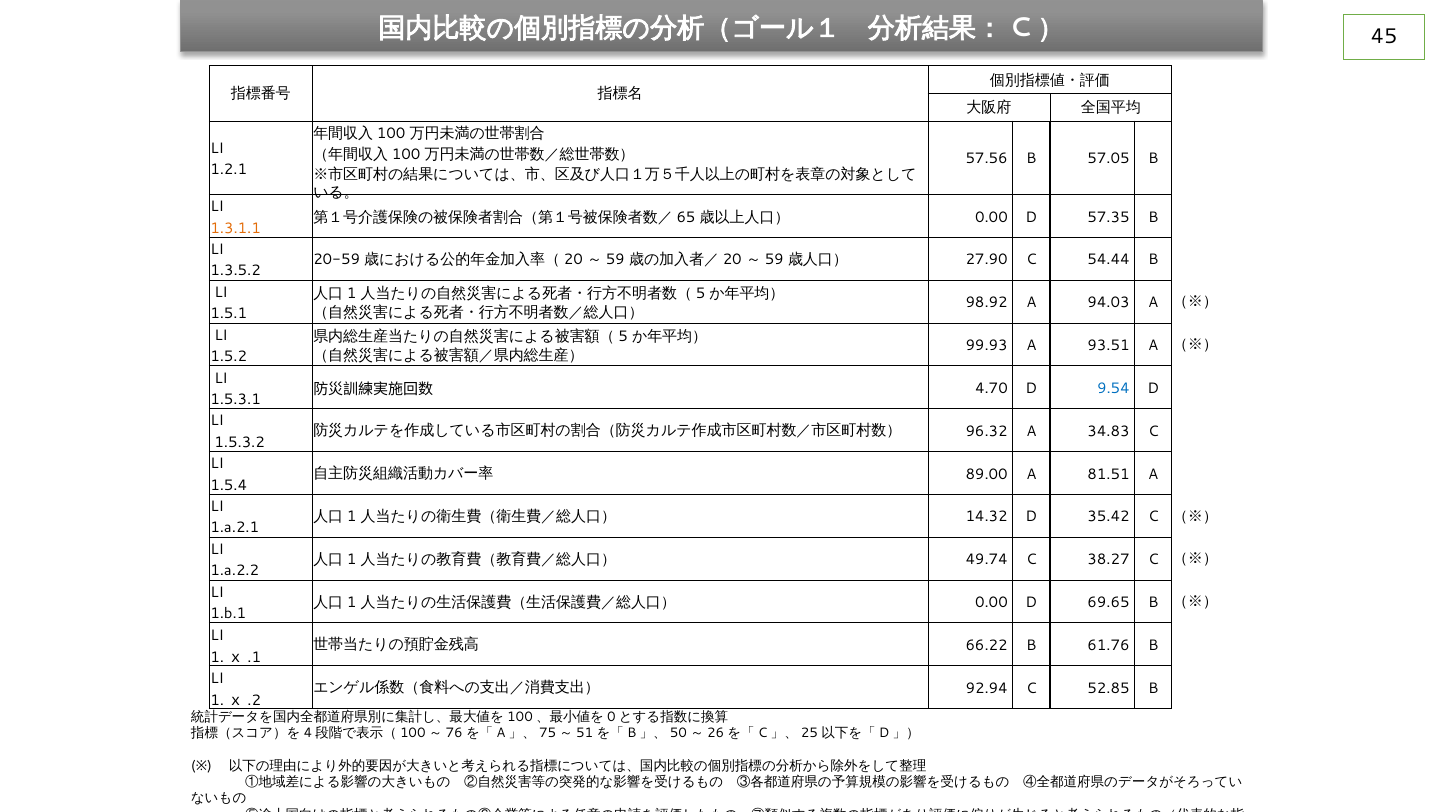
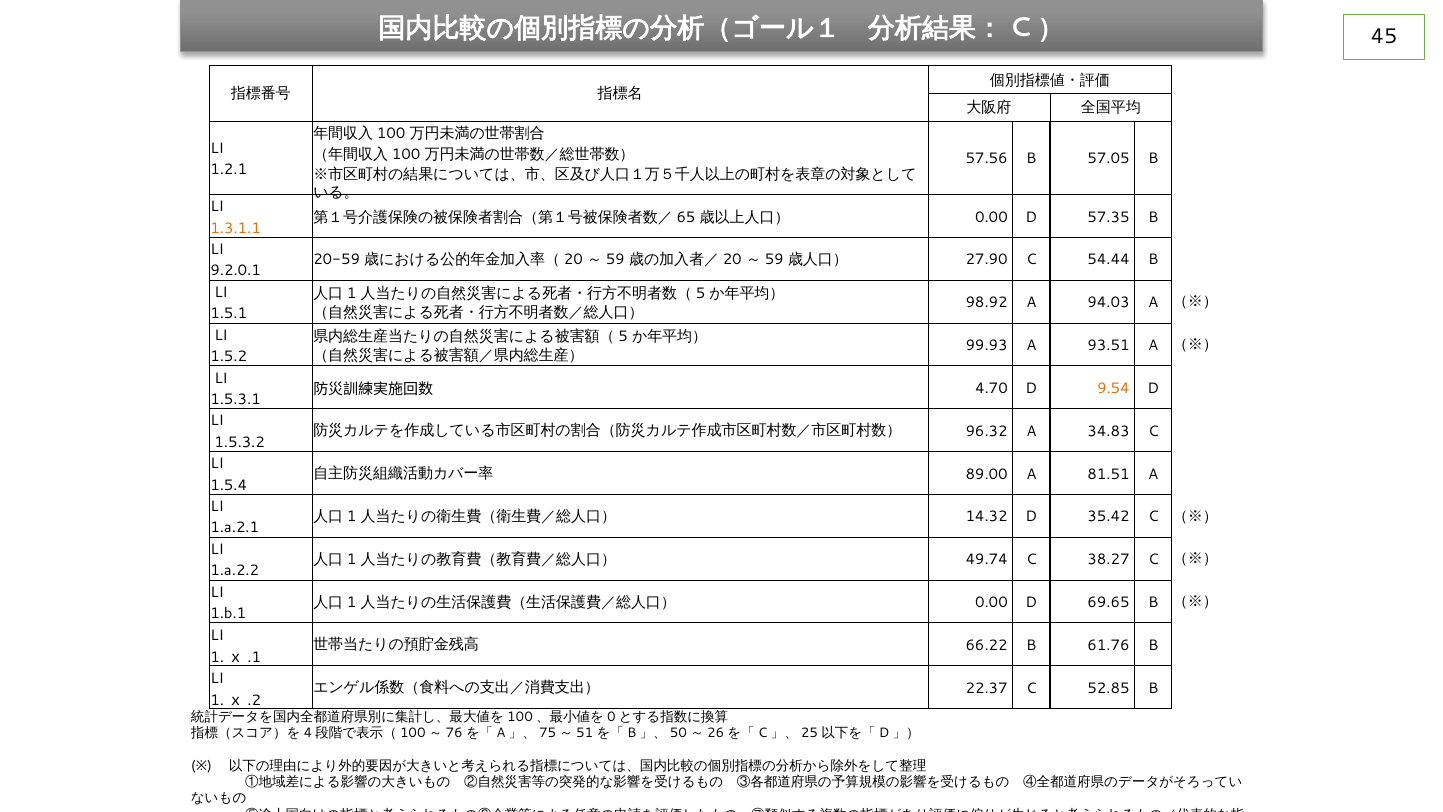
1.3.5.2: 1.3.5.2 -> 9.2.0.1
9.54 colour: blue -> orange
92.94: 92.94 -> 22.37
